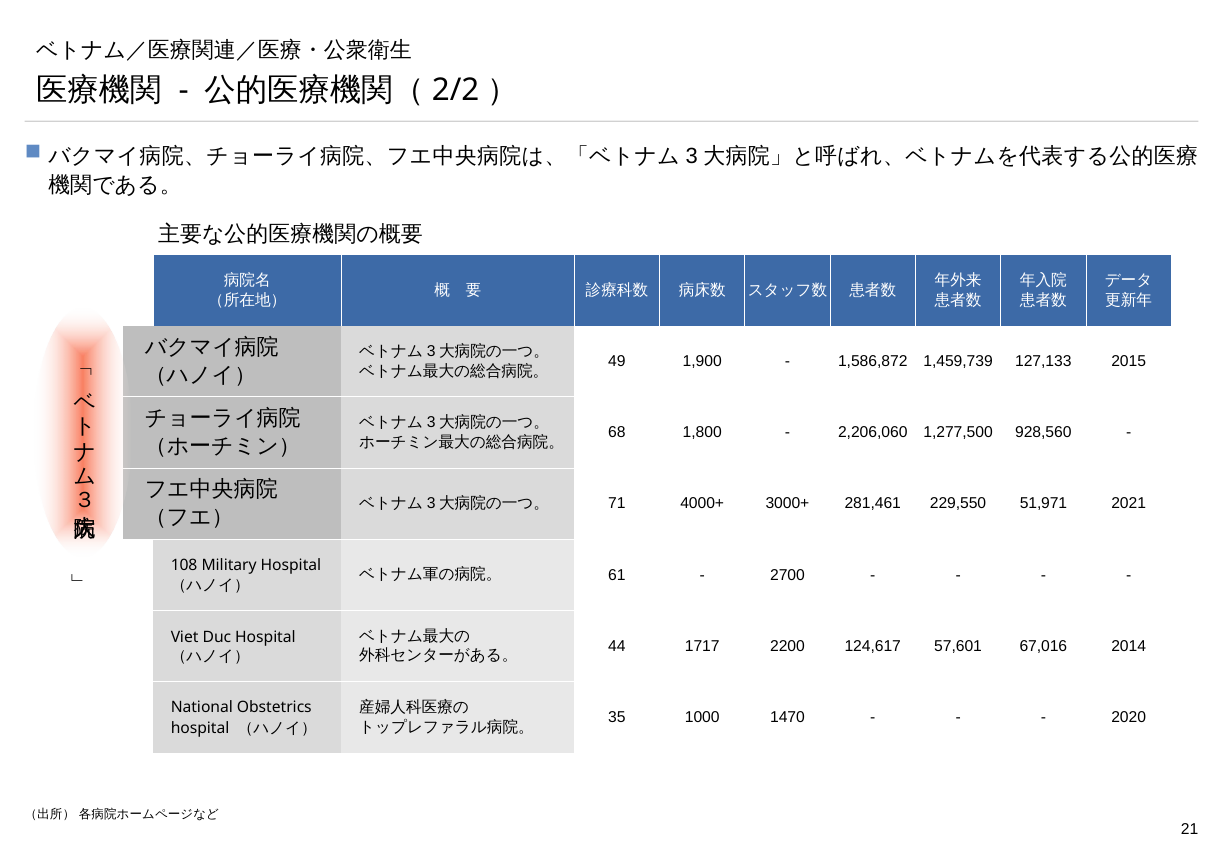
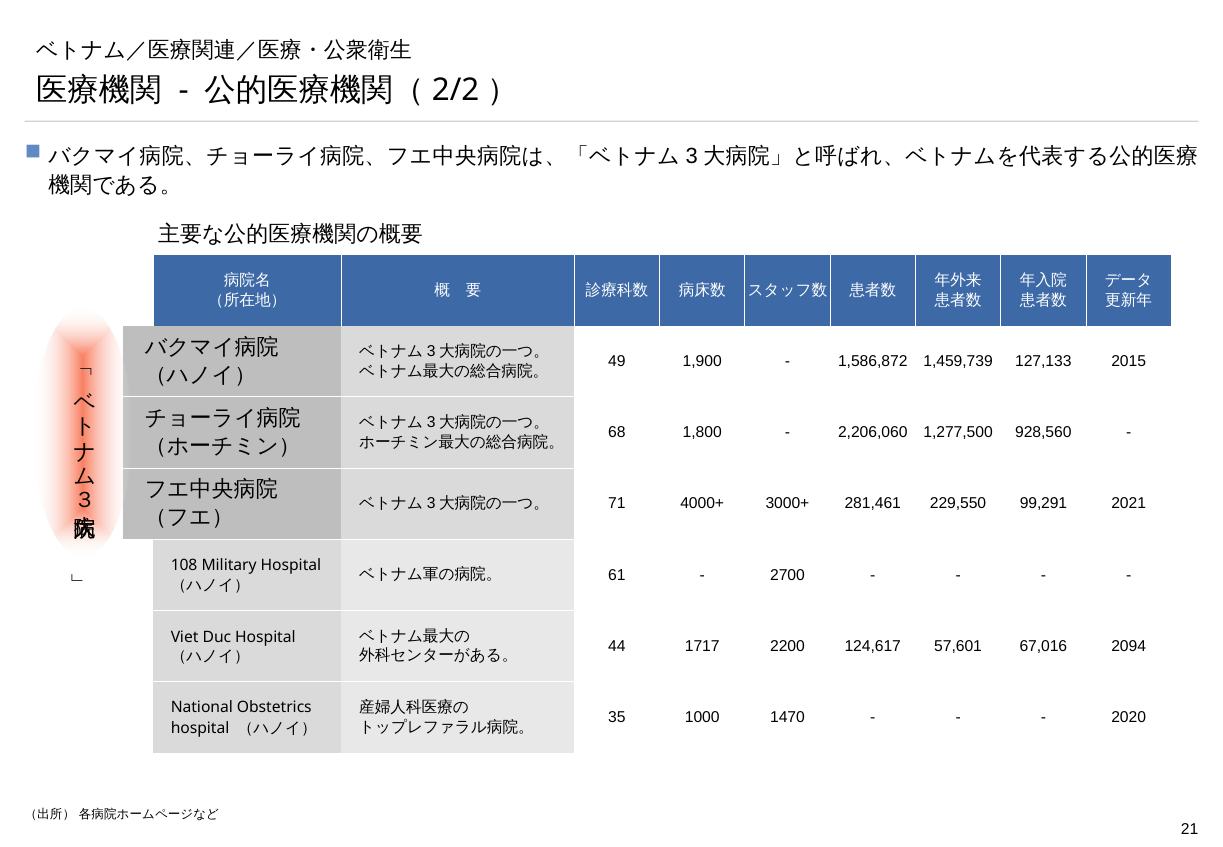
51,971: 51,971 -> 99,291
2014: 2014 -> 2094
